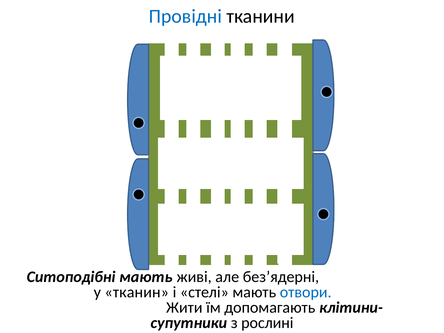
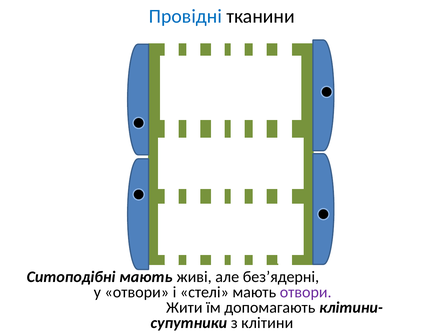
у тканин: тканин -> отвори
отвори at (306, 292) colour: blue -> purple
рослині: рослині -> клітини
